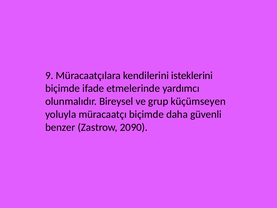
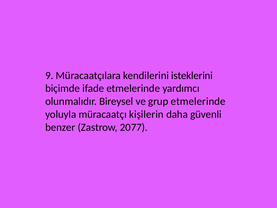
grup küçümseyen: küçümseyen -> etmelerinde
müracaatçı biçimde: biçimde -> kişilerin
2090: 2090 -> 2077
